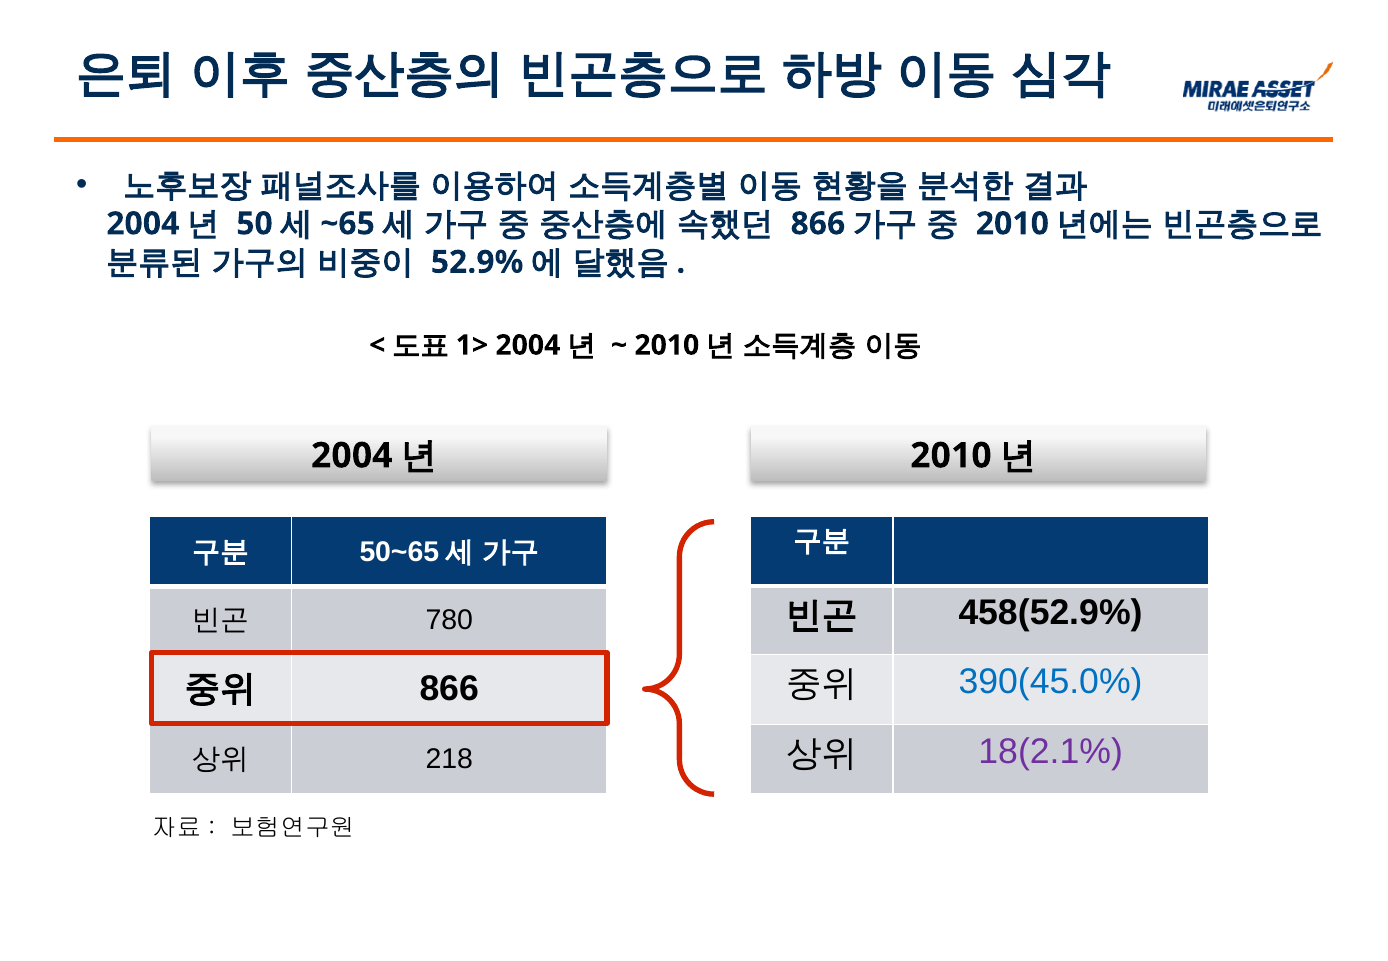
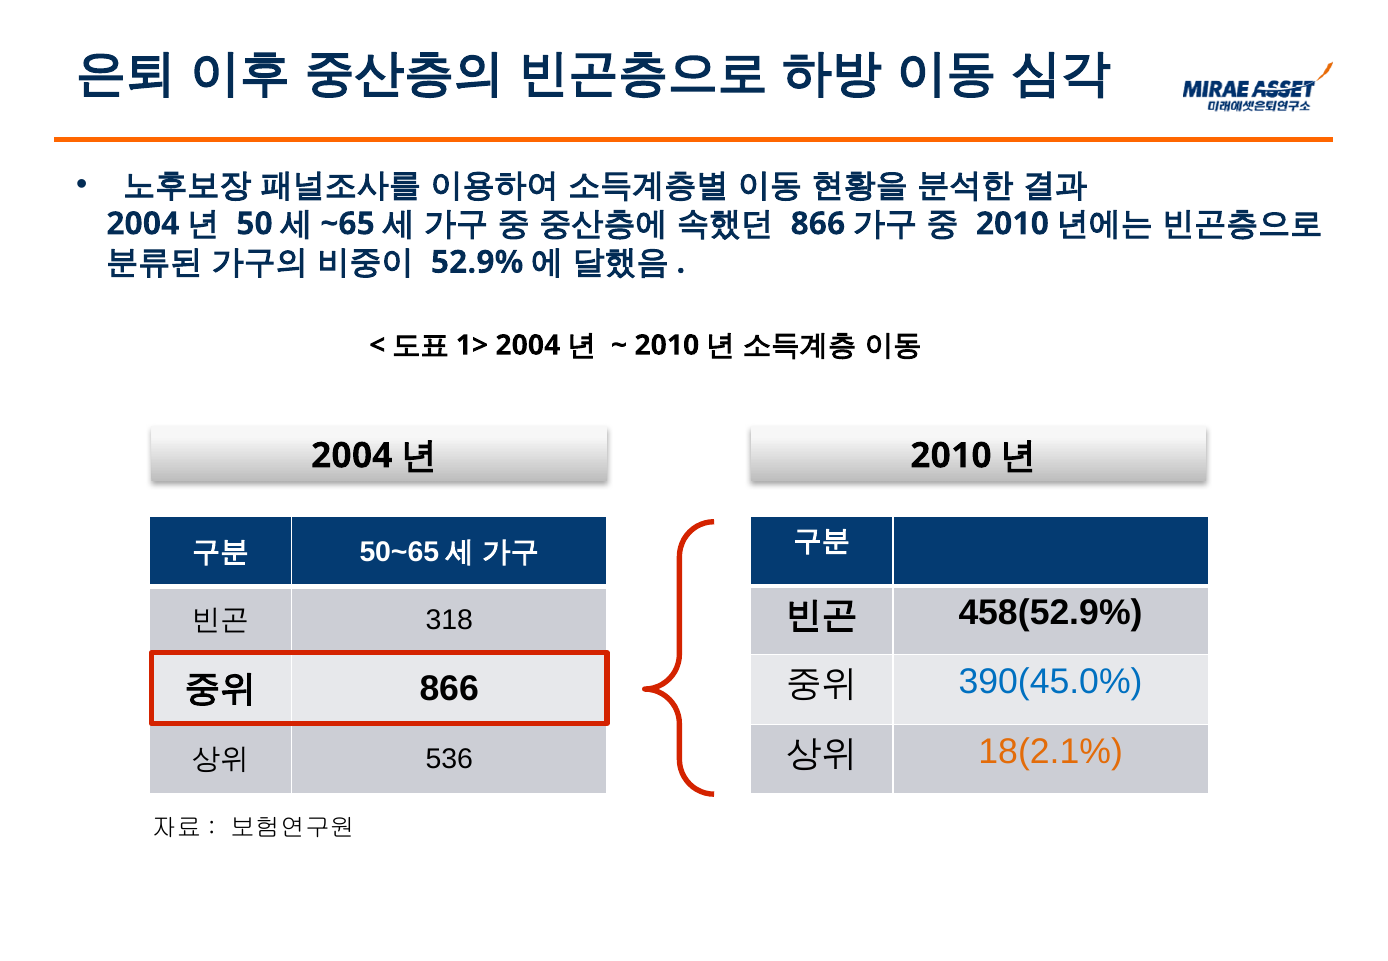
780: 780 -> 318
18(2.1% colour: purple -> orange
218: 218 -> 536
